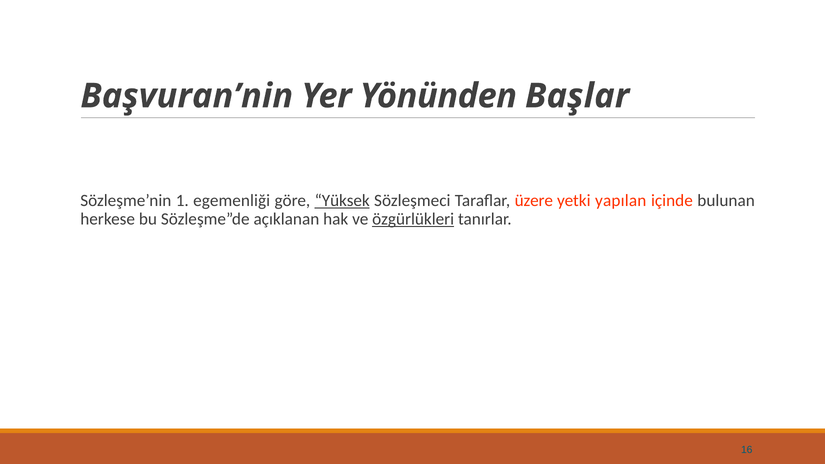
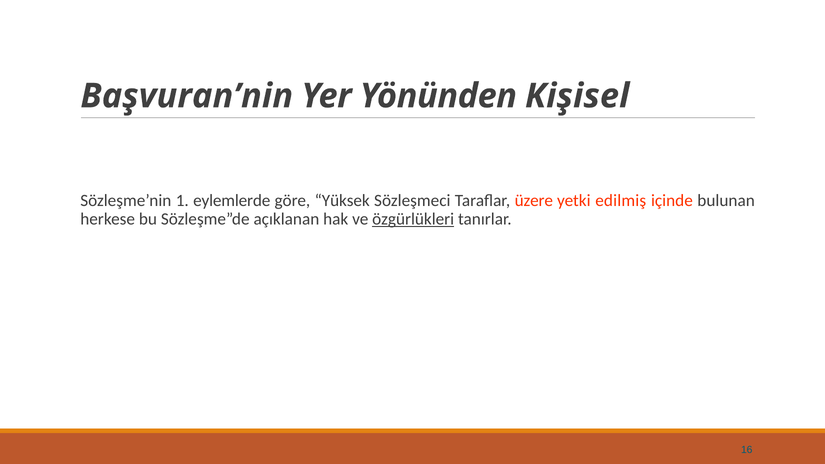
Başlar: Başlar -> Kişisel
egemenliği: egemenliği -> eylemlerde
Yüksek underline: present -> none
yapılan: yapılan -> edilmiş
